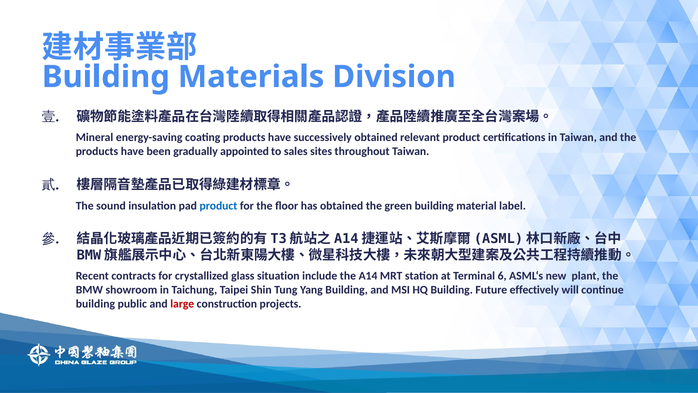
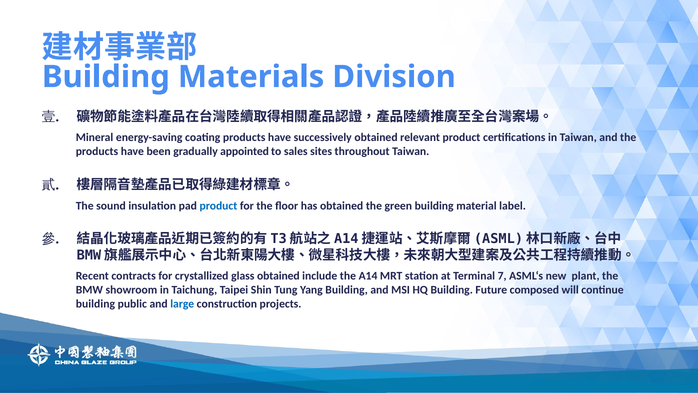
glass situation: situation -> obtained
6: 6 -> 7
effectively: effectively -> composed
large colour: red -> blue
